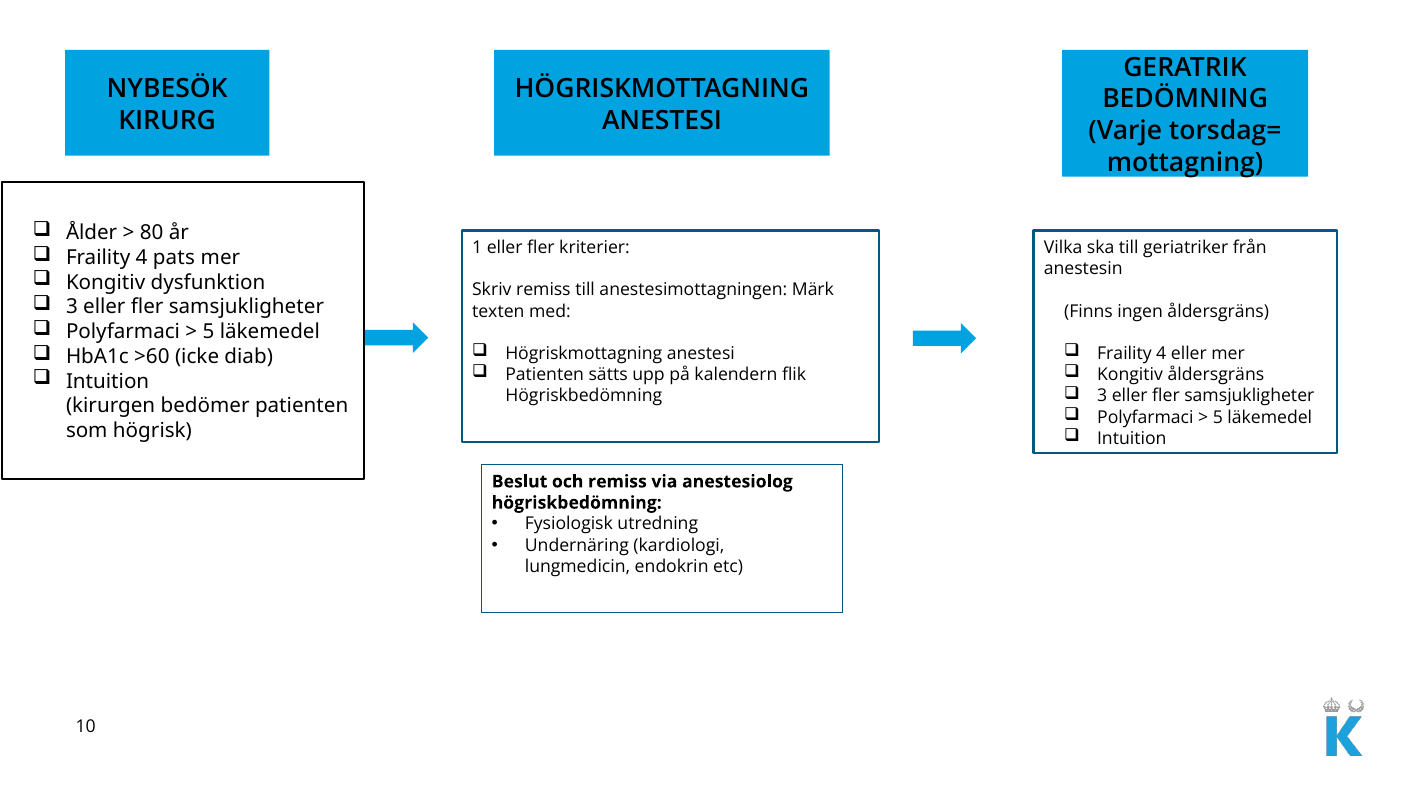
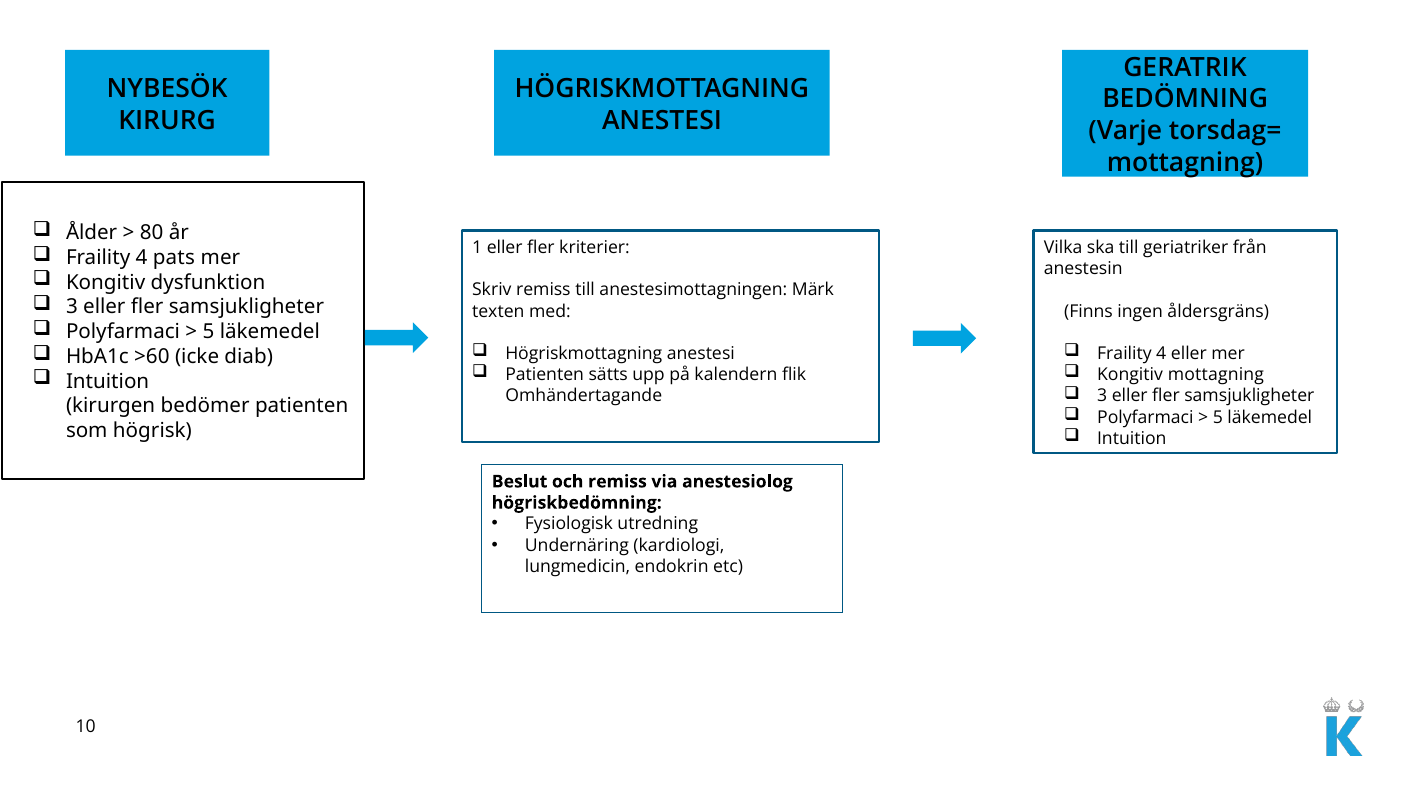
Kongitiv åldersgräns: åldersgräns -> mottagning
Högriskbedömning at (584, 396): Högriskbedömning -> Omhändertagande
